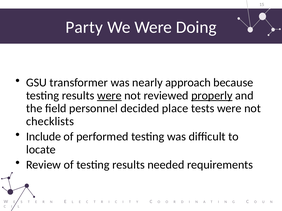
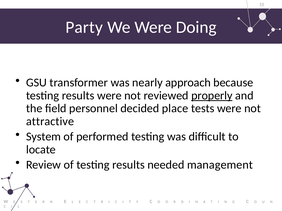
were at (109, 96) underline: present -> none
checklists: checklists -> attractive
Include: Include -> System
requirements: requirements -> management
